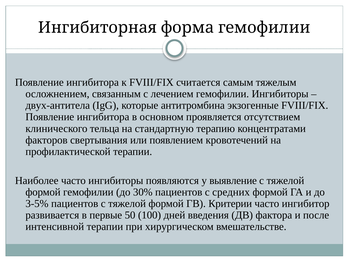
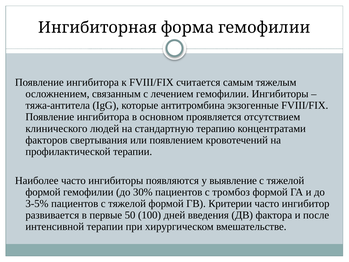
двух-антитела: двух-антитела -> тяжа-антитела
тельца: тельца -> людей
средних: средних -> тромбоз
